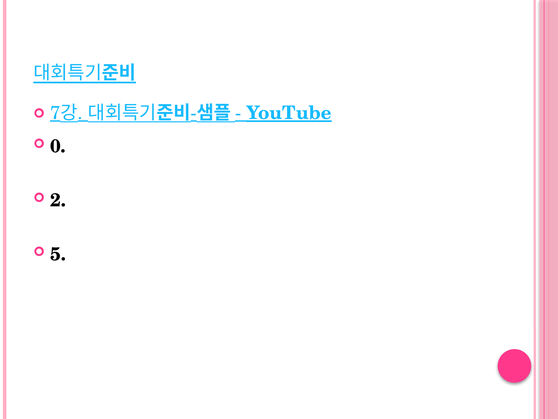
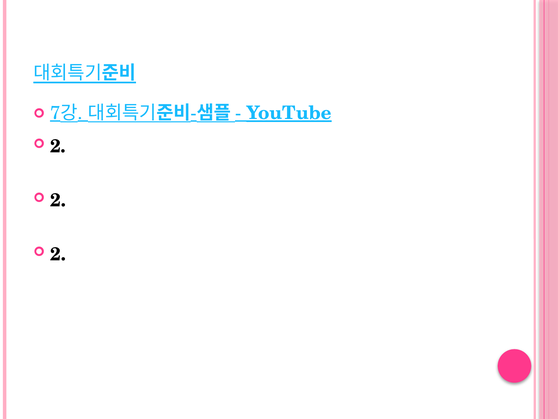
0 at (58, 146): 0 -> 2
5 at (58, 254): 5 -> 2
